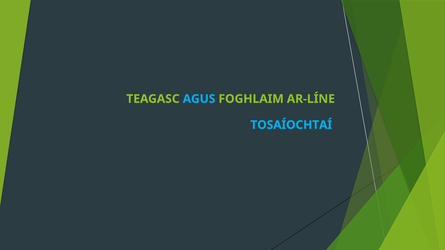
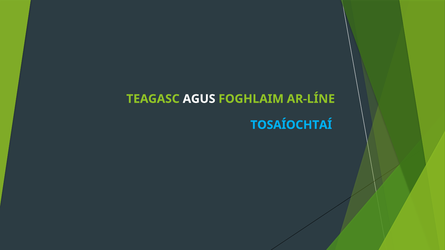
AGUS colour: light blue -> white
